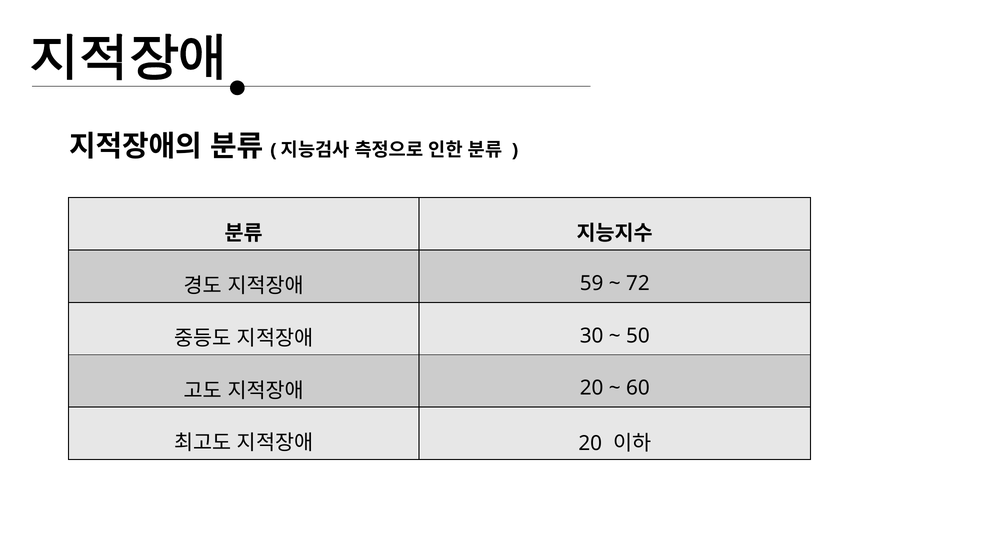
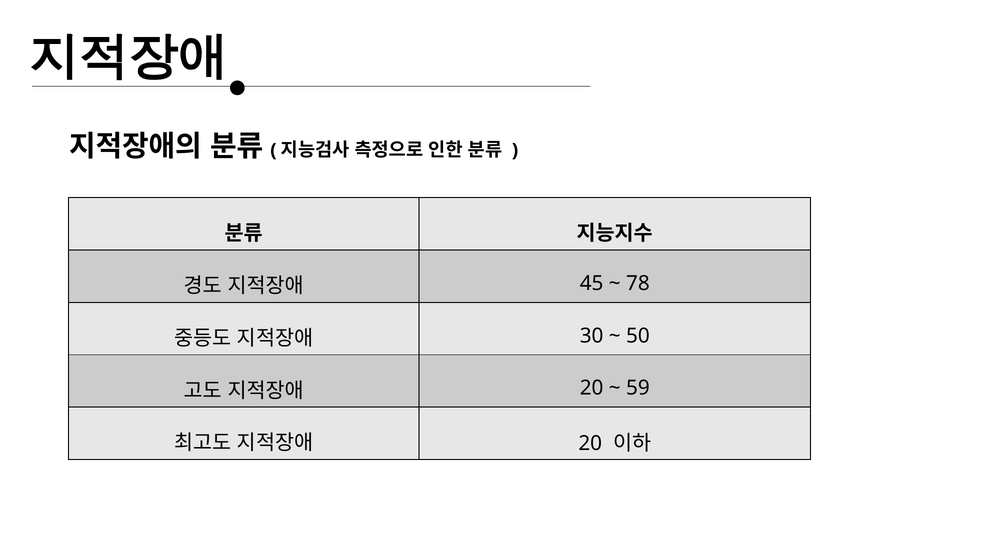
59: 59 -> 45
72: 72 -> 78
60: 60 -> 59
